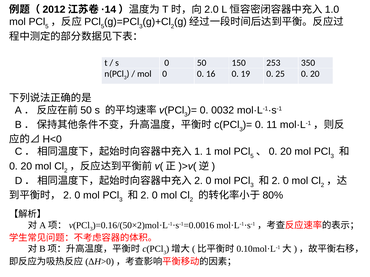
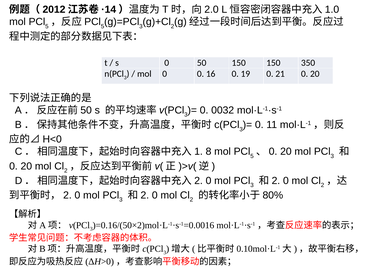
150 253: 253 -> 150
25: 25 -> 21
1: 1 -> 8
